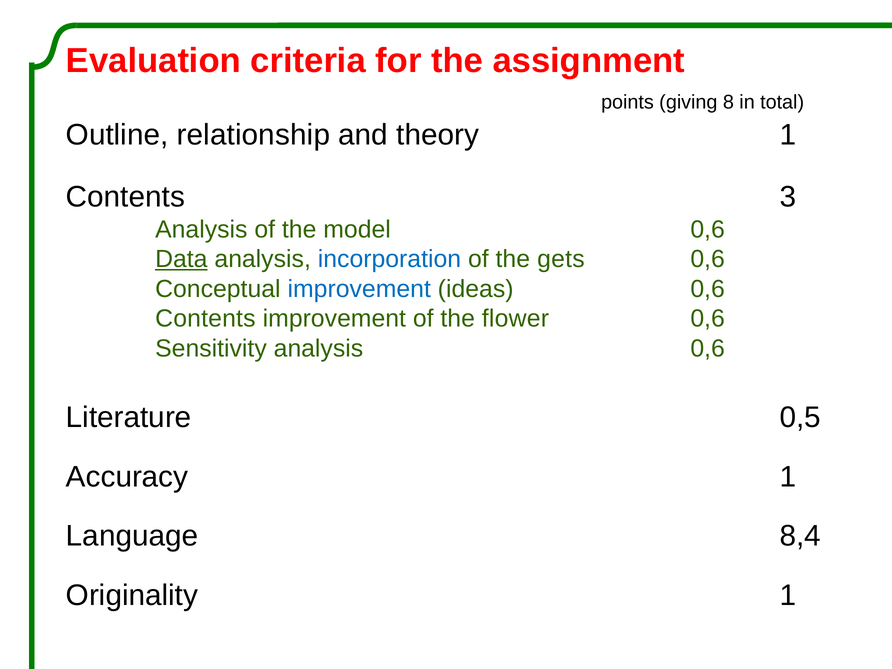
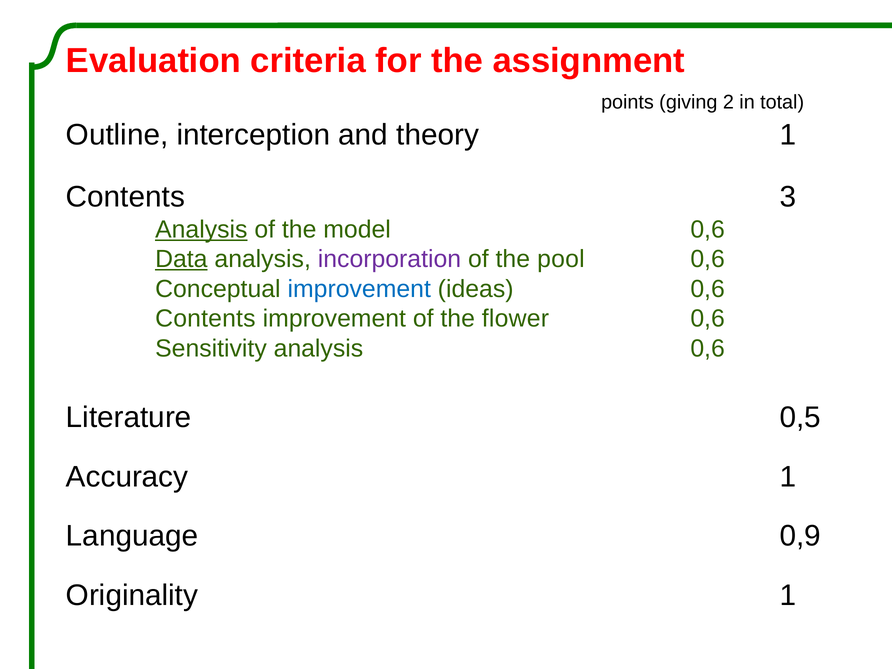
8: 8 -> 2
relationship: relationship -> interception
Analysis at (201, 230) underline: none -> present
incorporation colour: blue -> purple
gets: gets -> pool
8,4: 8,4 -> 0,9
